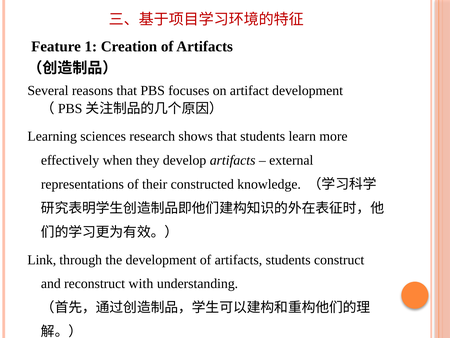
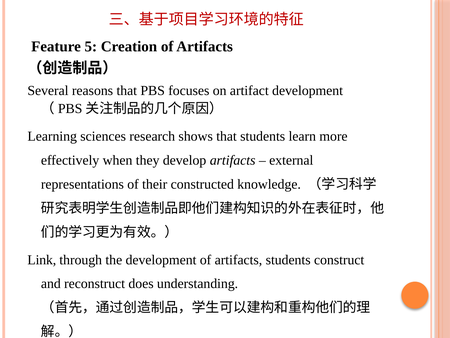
1: 1 -> 5
with: with -> does
